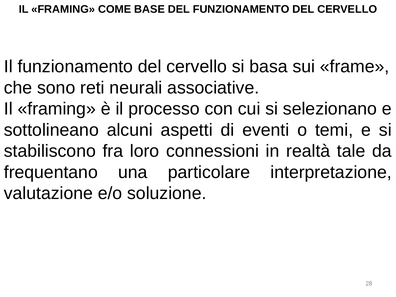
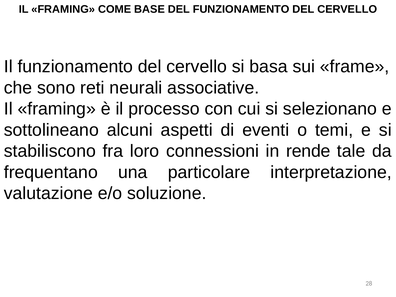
realtà: realtà -> rende
